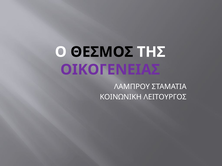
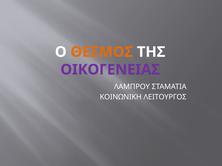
ΘΕΣΜΟΣ colour: black -> orange
